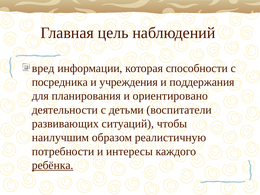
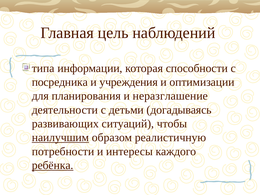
вред: вред -> типа
поддержания: поддержания -> оптимизации
ориентировано: ориентировано -> неразглашение
воспитатели: воспитатели -> догадываясь
наилучшим underline: none -> present
